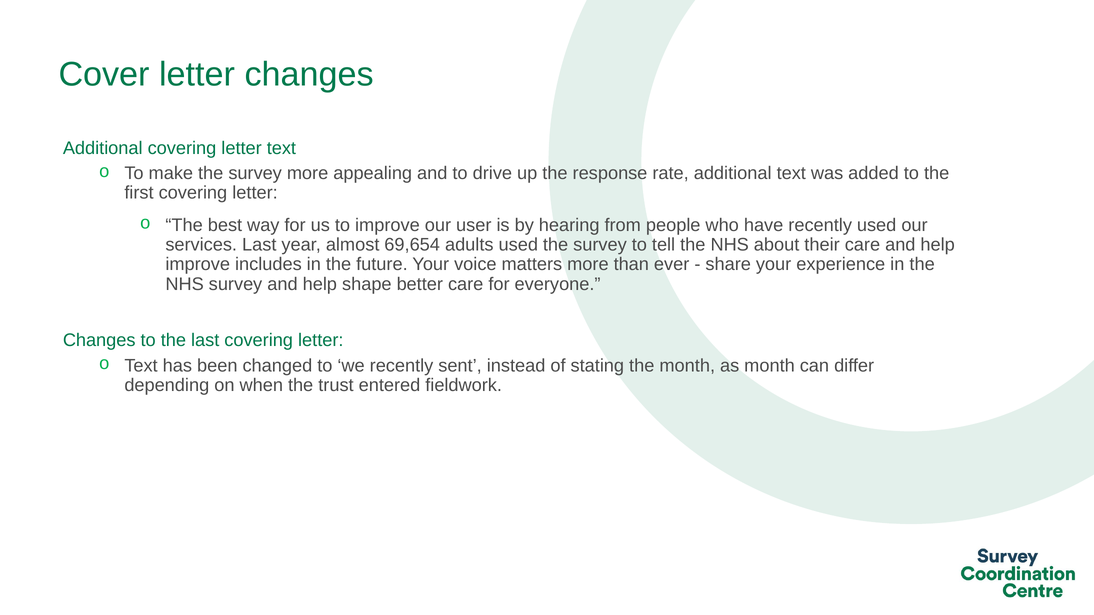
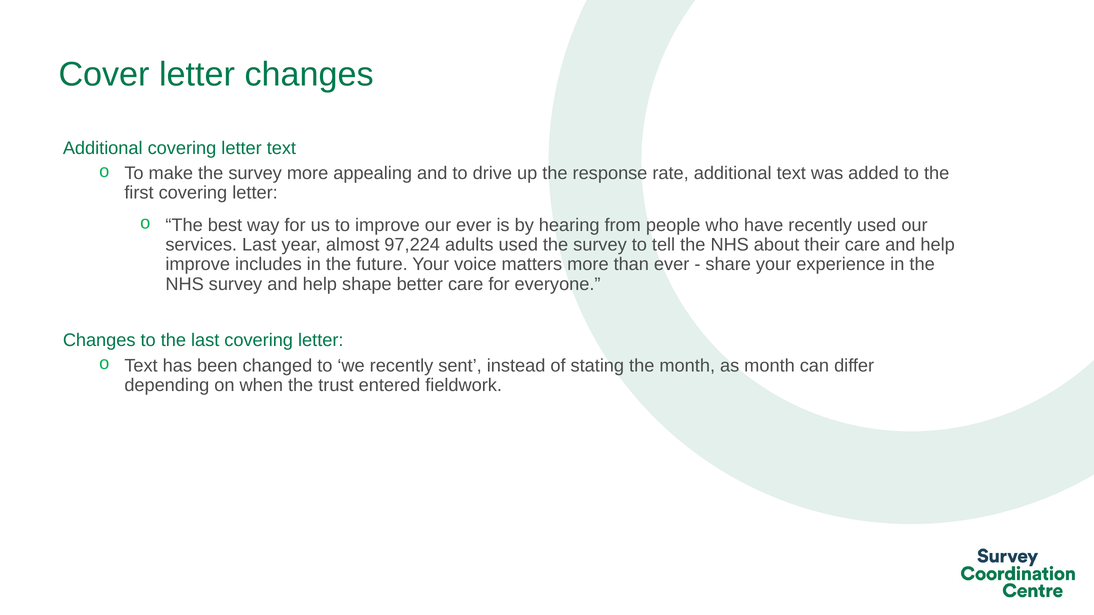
our user: user -> ever
69,654: 69,654 -> 97,224
